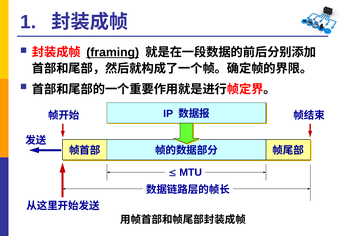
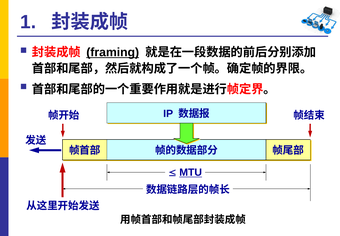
MTU underline: none -> present
